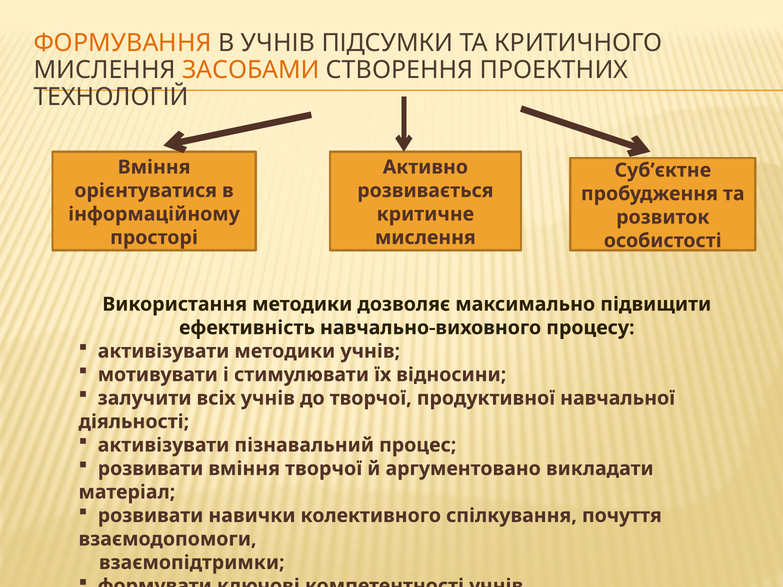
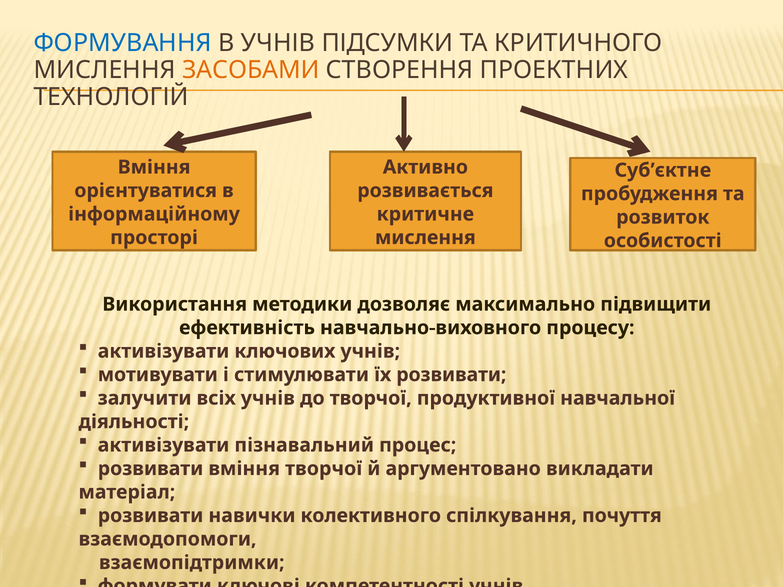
ФОРМУВАННЯ colour: orange -> blue
активізувати методики: методики -> ключових
їх відносини: відносини -> розвивати
